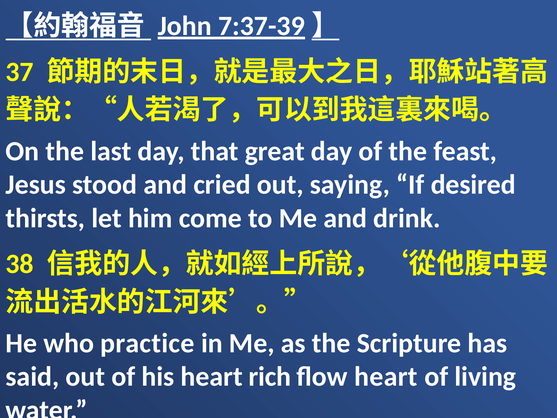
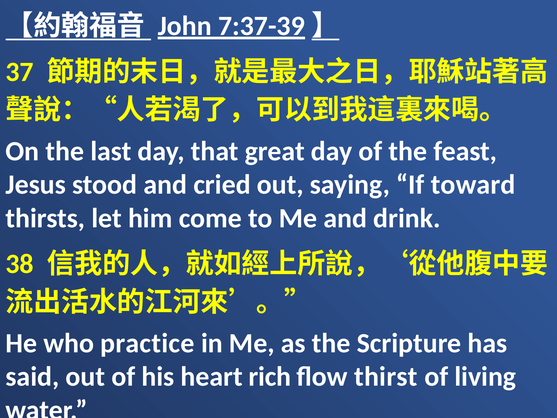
desired: desired -> toward
flow heart: heart -> thirst
